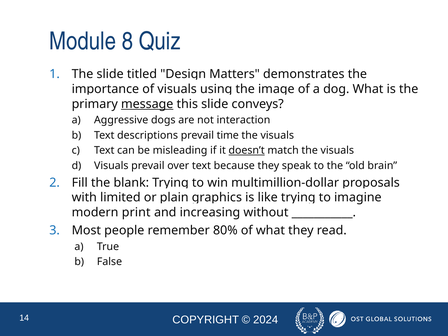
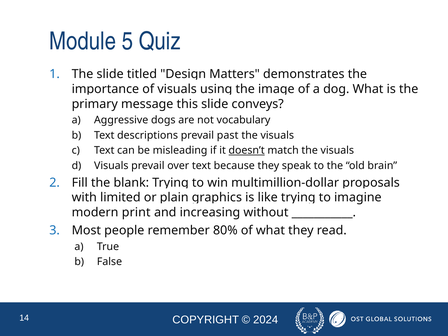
8: 8 -> 5
message underline: present -> none
interaction: interaction -> vocabulary
time: time -> past
